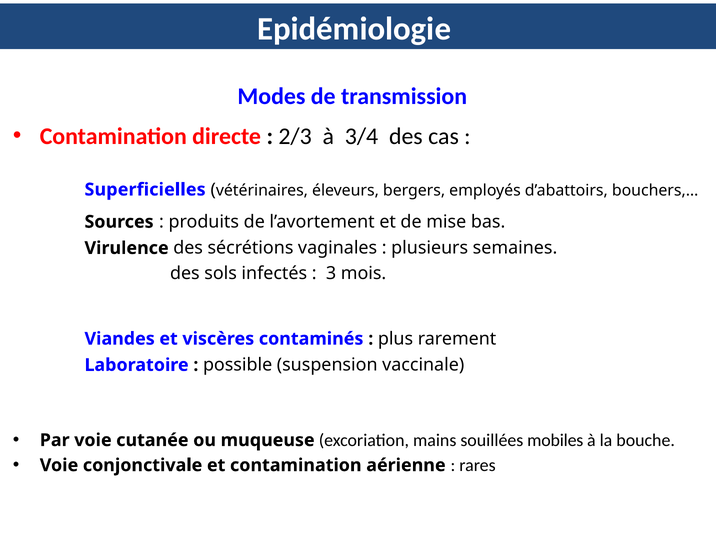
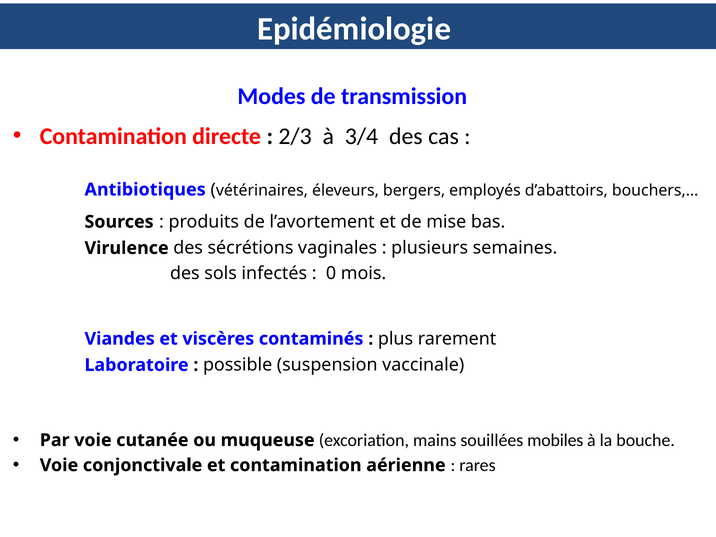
Superficielles: Superficielles -> Antibiotiques
3: 3 -> 0
